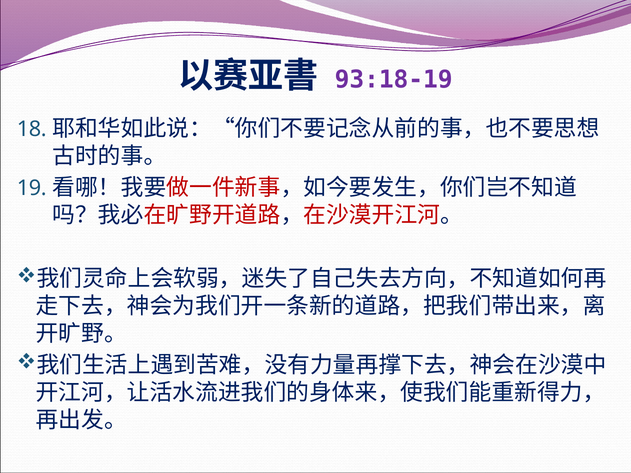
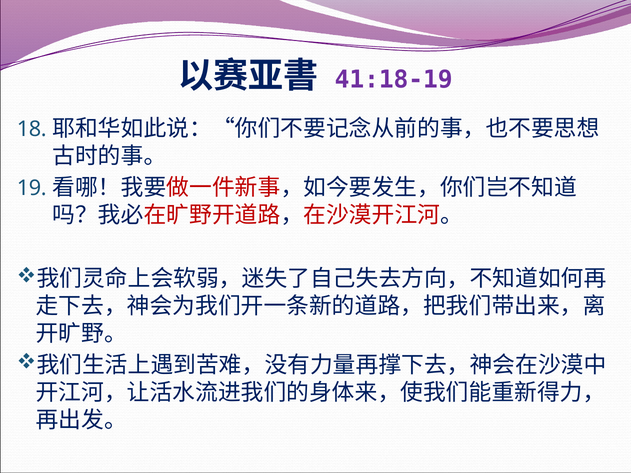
93:18-19: 93:18-19 -> 41:18-19
